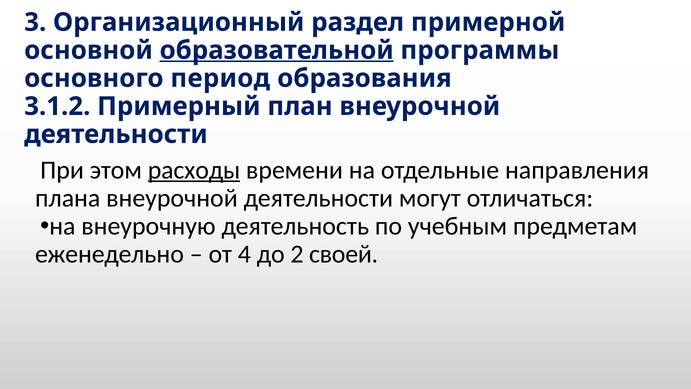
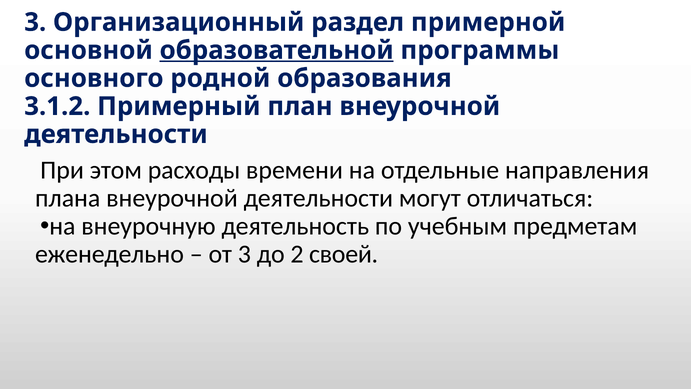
период: период -> родной
расходы underline: present -> none
от 4: 4 -> 3
